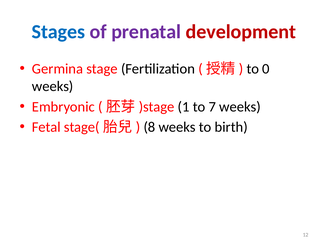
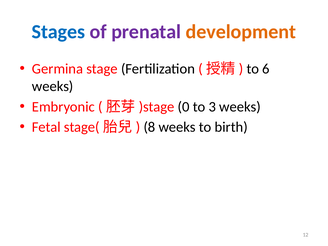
development colour: red -> orange
0: 0 -> 6
1: 1 -> 0
7: 7 -> 3
